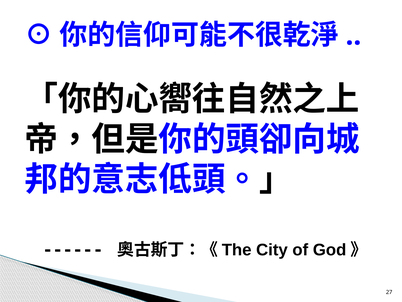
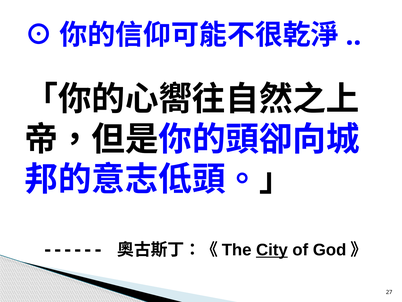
City underline: none -> present
